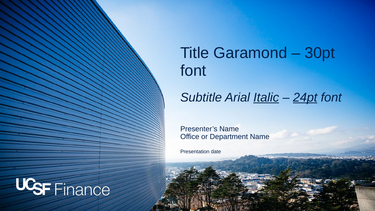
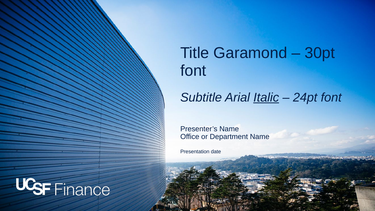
24pt underline: present -> none
